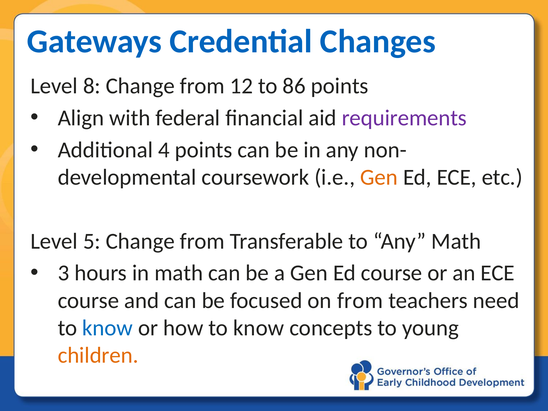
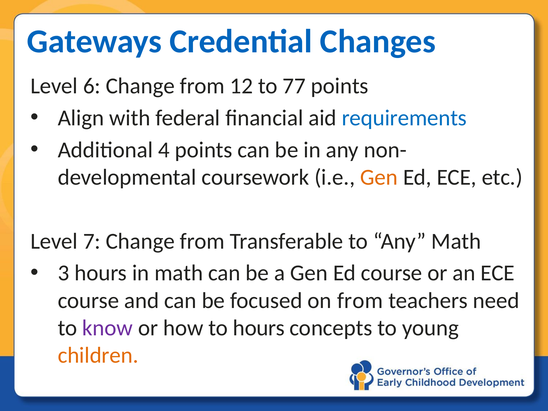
8: 8 -> 6
86: 86 -> 77
requirements colour: purple -> blue
5: 5 -> 7
know at (108, 328) colour: blue -> purple
how to know: know -> hours
